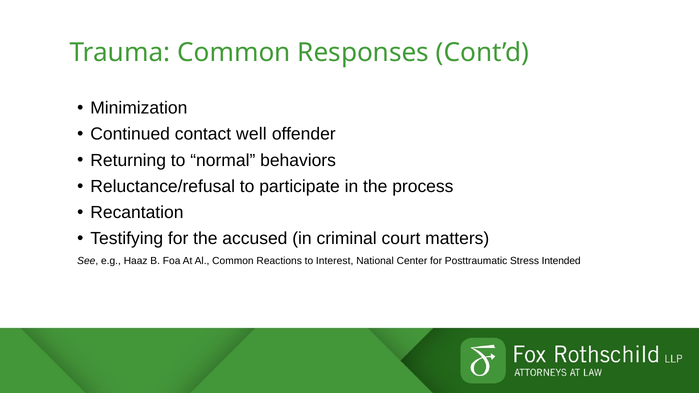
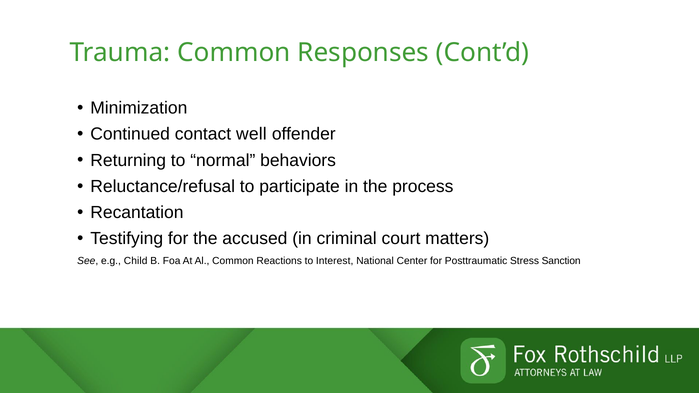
Haaz: Haaz -> Child
Intended: Intended -> Sanction
